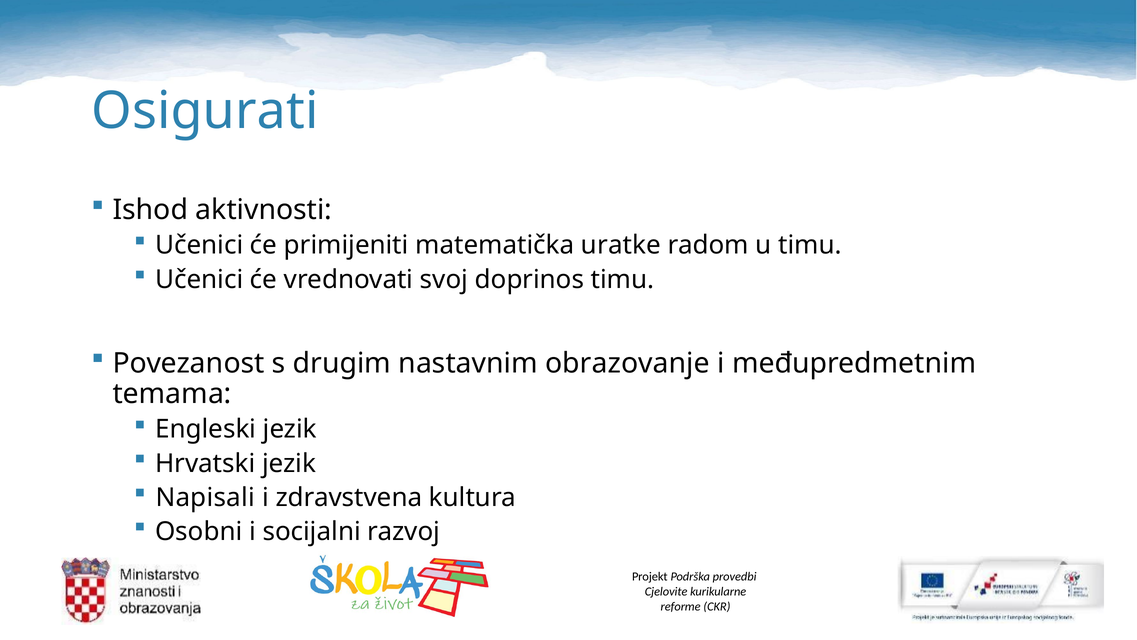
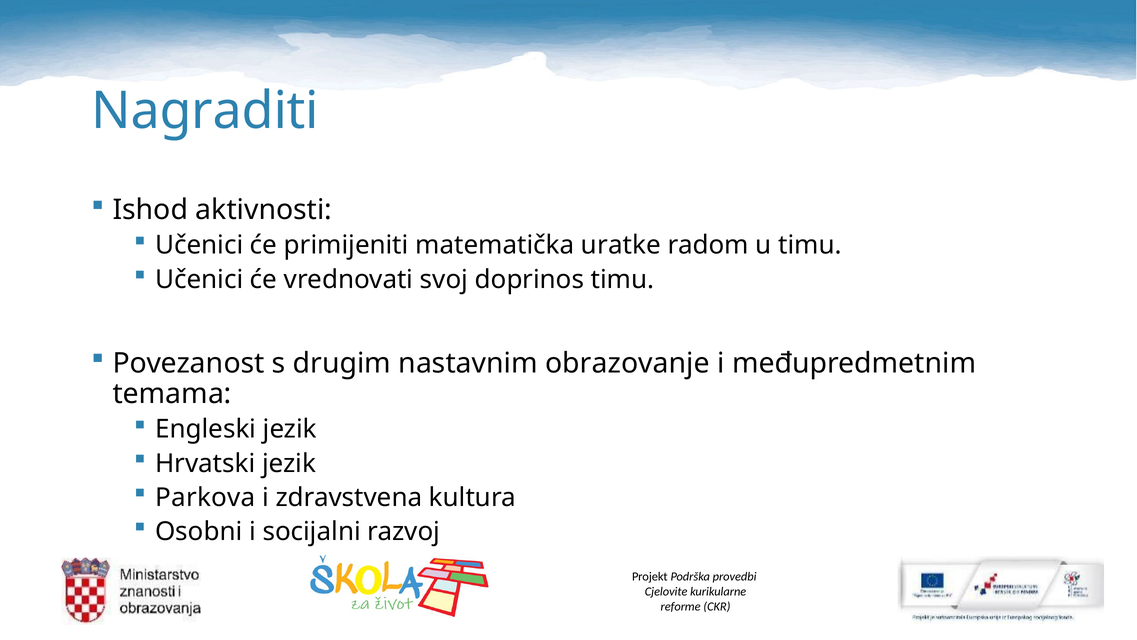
Osigurati: Osigurati -> Nagraditi
Napisali: Napisali -> Parkova
